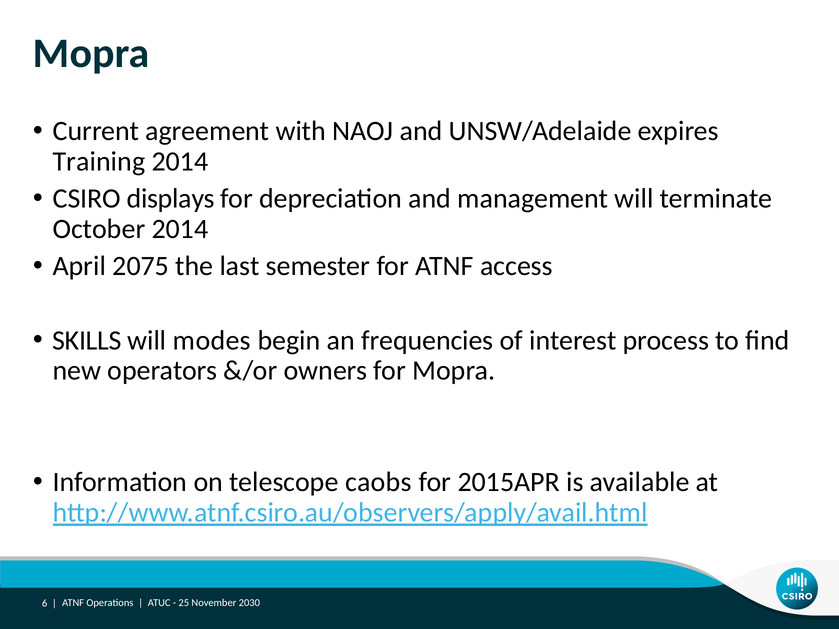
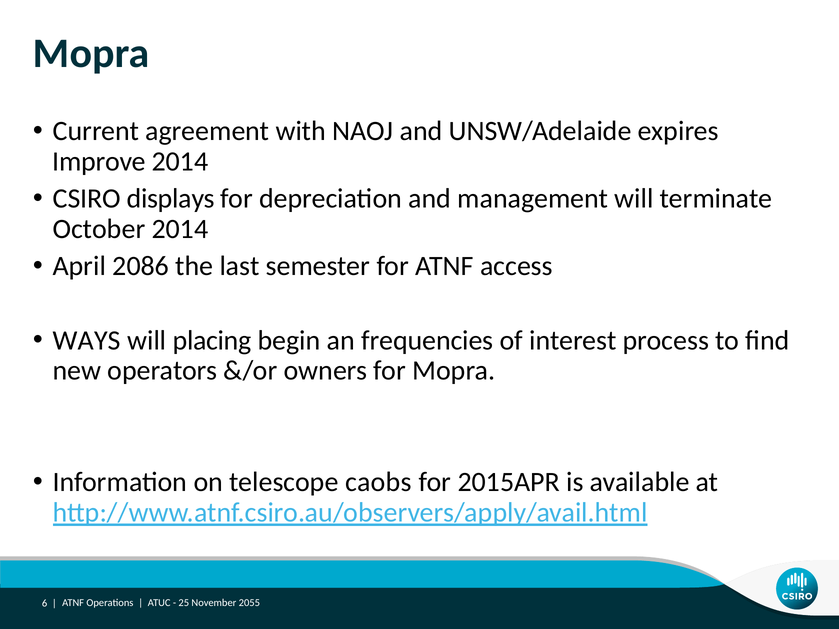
Training: Training -> Improve
2075: 2075 -> 2086
SKILLS: SKILLS -> WAYS
modes: modes -> placing
2030: 2030 -> 2055
